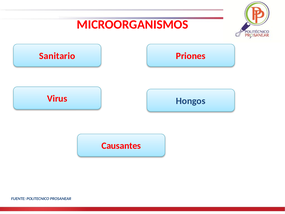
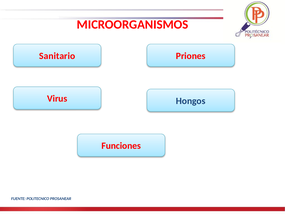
Causantes: Causantes -> Funciones
